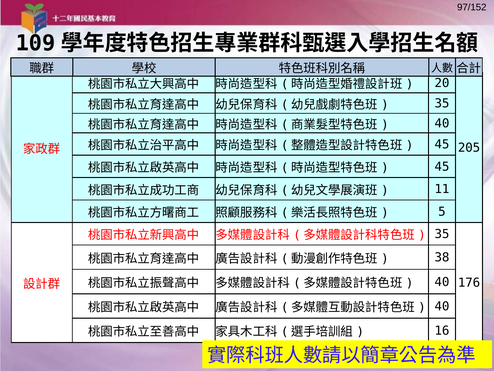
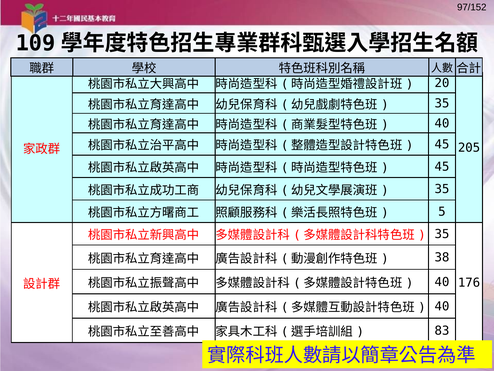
11 at (442, 189): 11 -> 35
16: 16 -> 83
